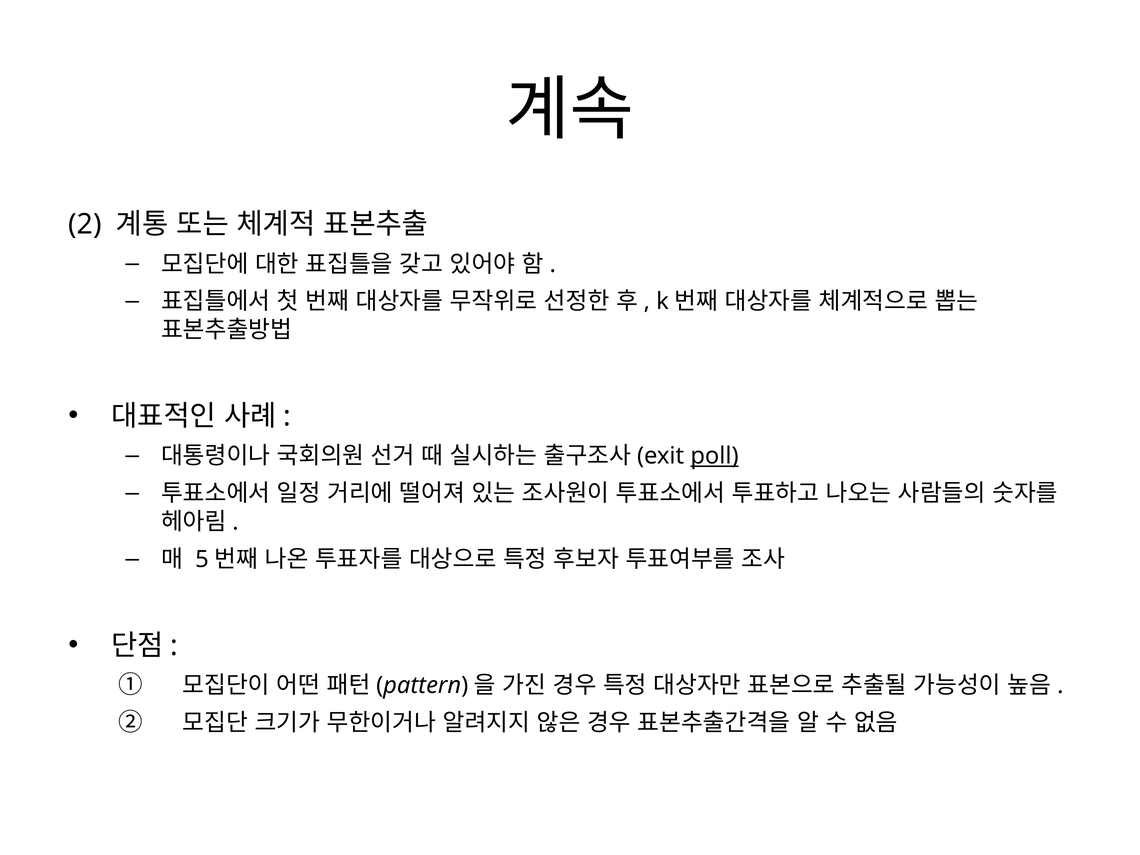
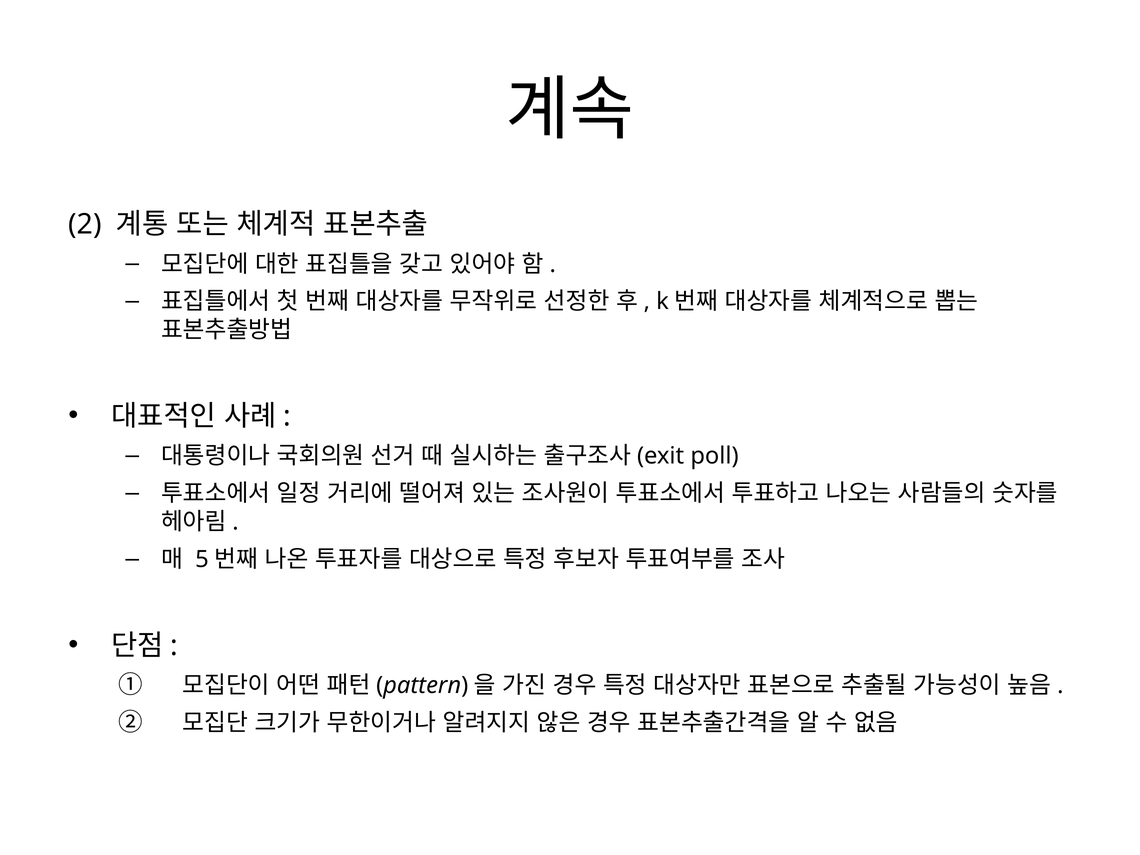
poll underline: present -> none
